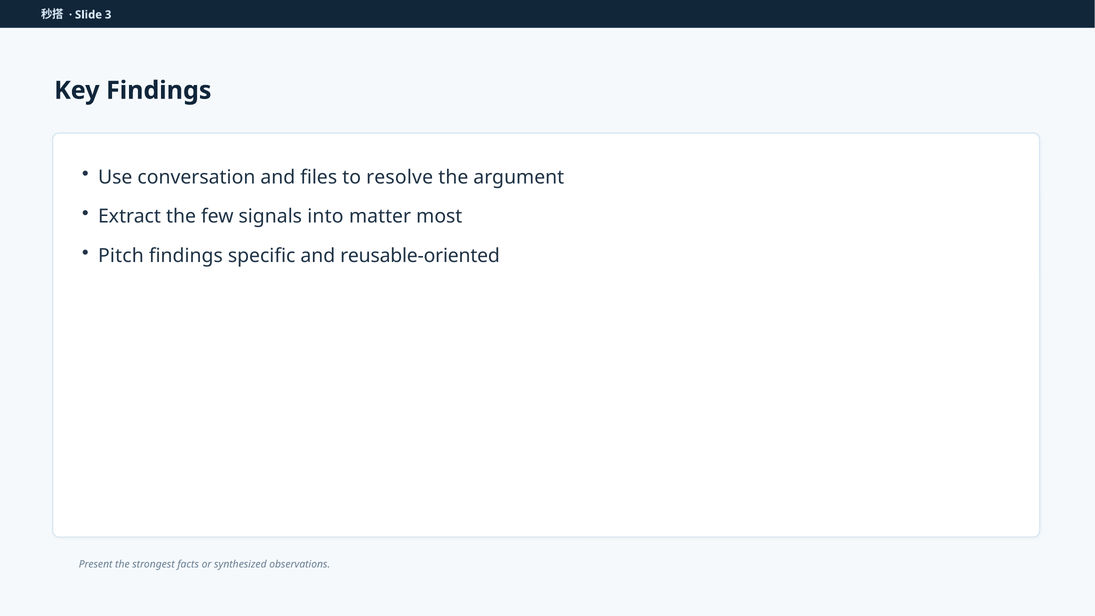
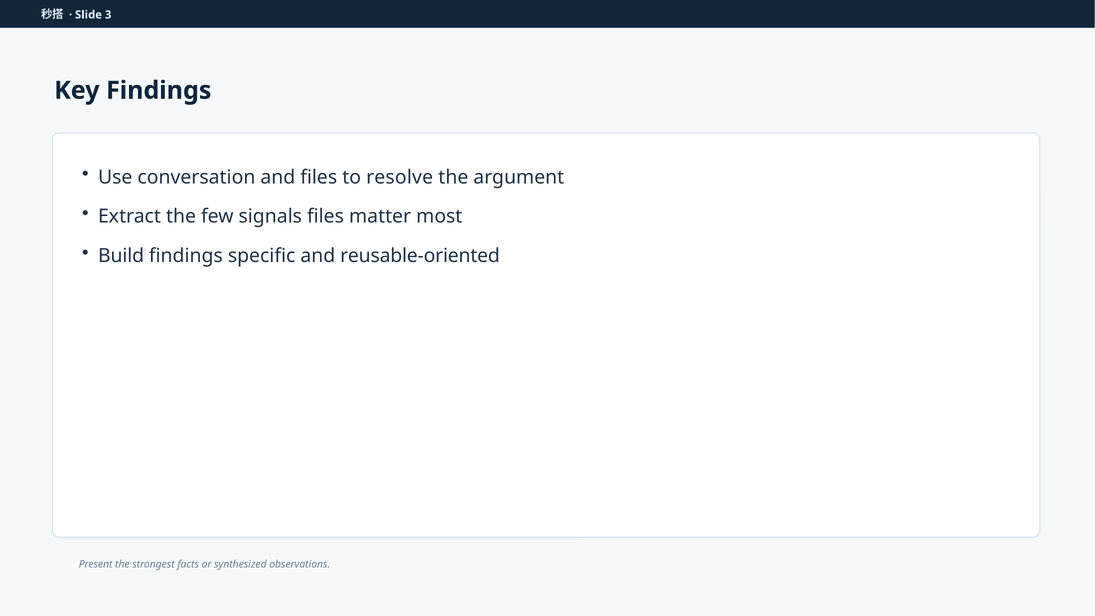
signals into: into -> files
Pitch: Pitch -> Build
